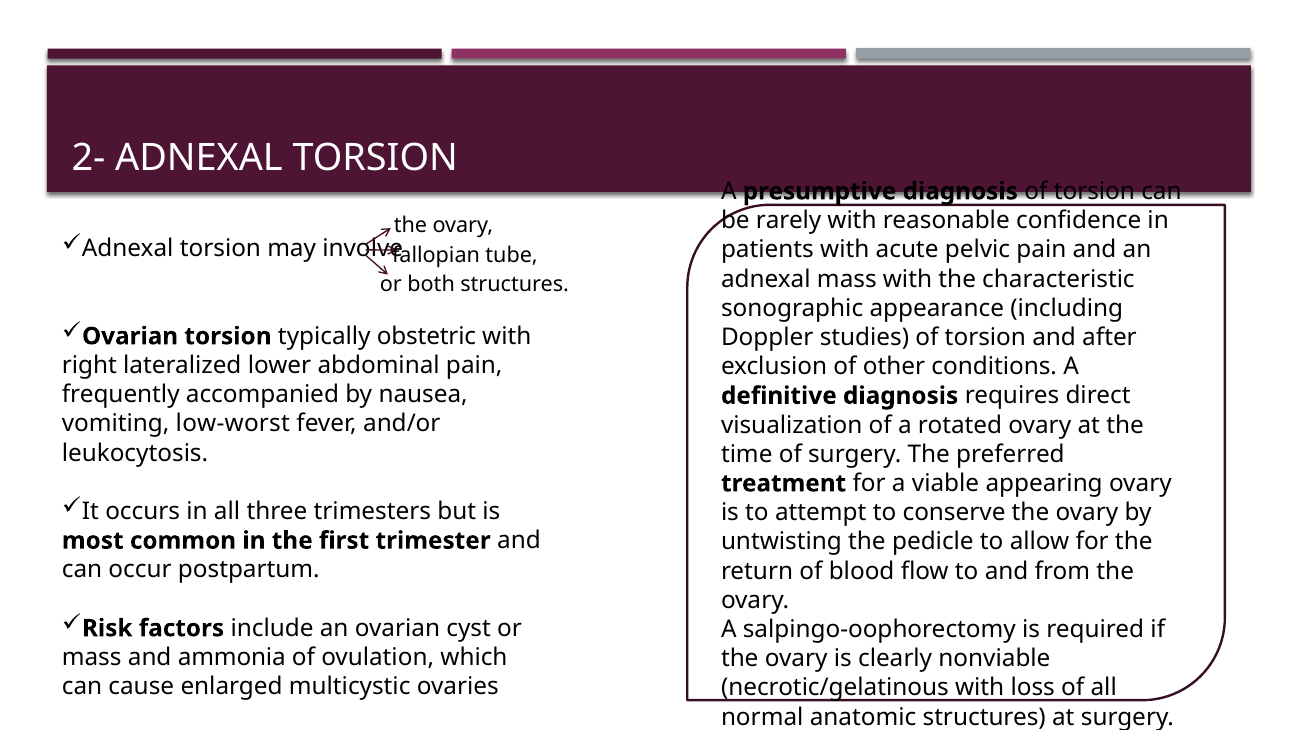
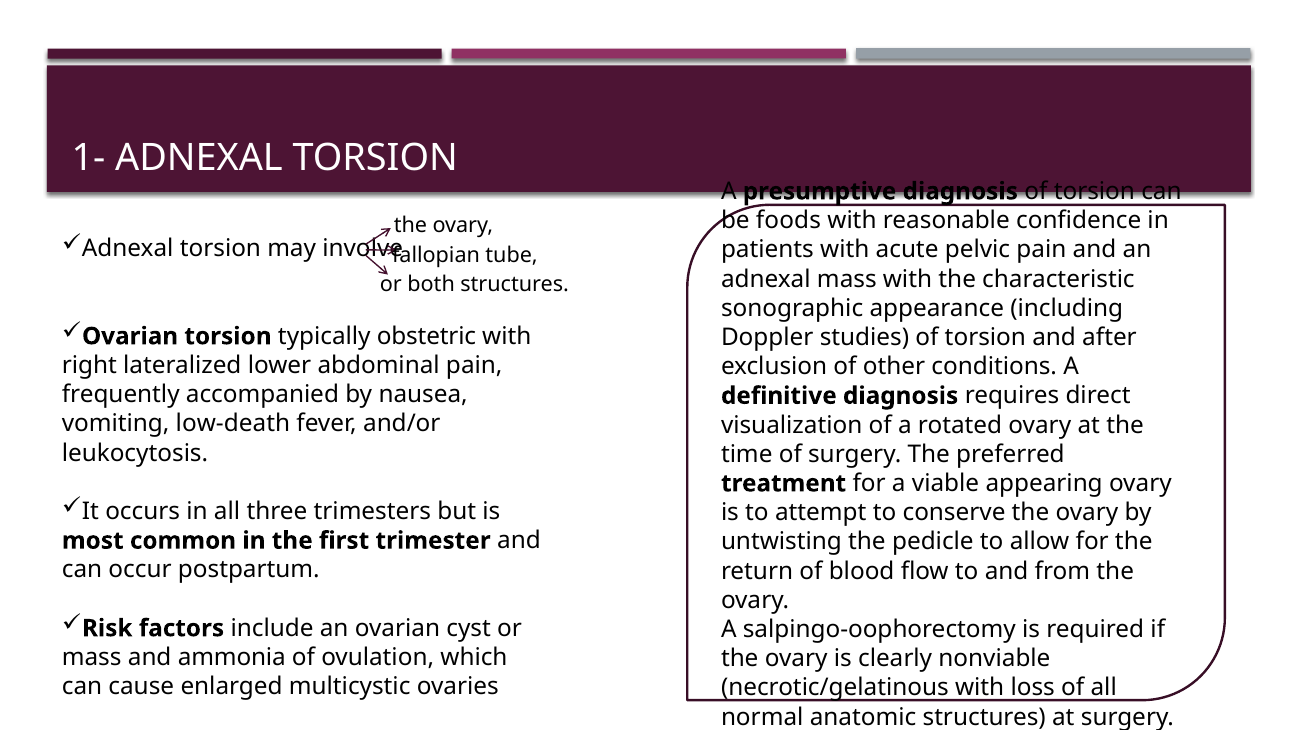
2-: 2- -> 1-
rarely: rarely -> foods
low-worst: low-worst -> low-death
